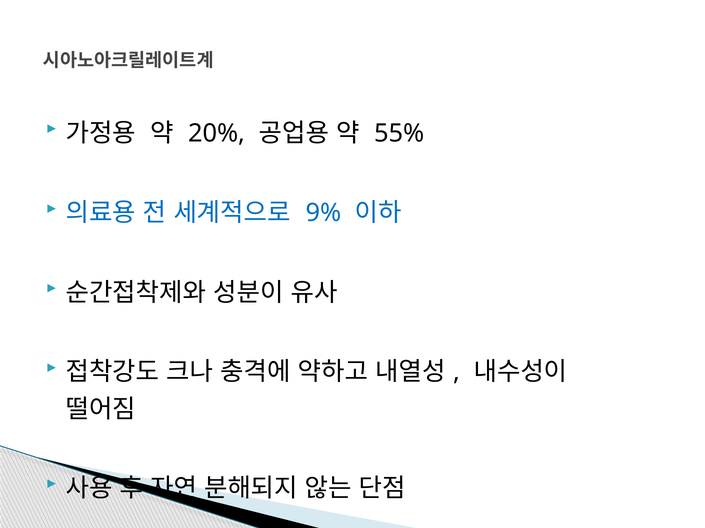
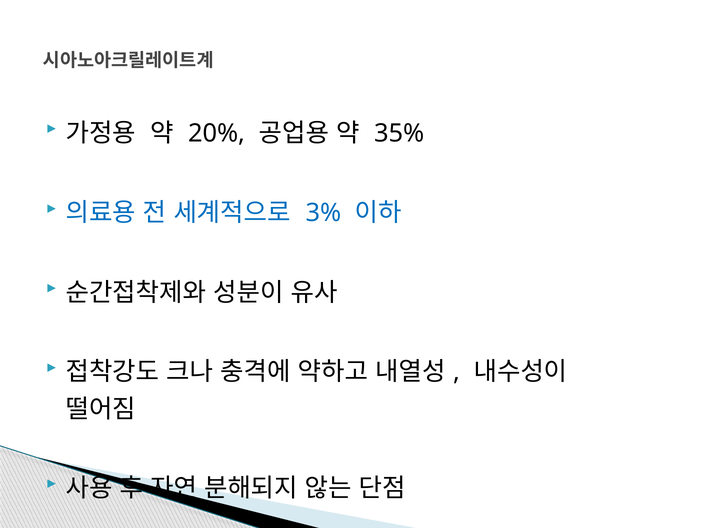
55%: 55% -> 35%
9%: 9% -> 3%
